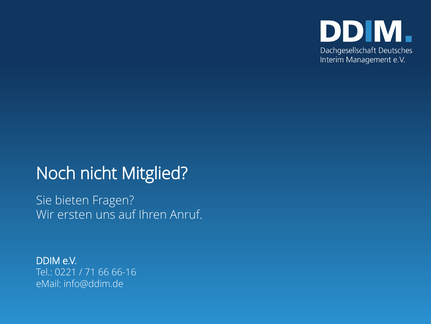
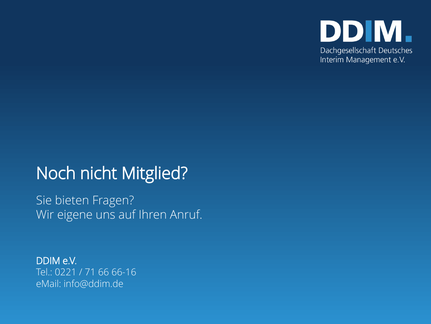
ersten: ersten -> eigene
